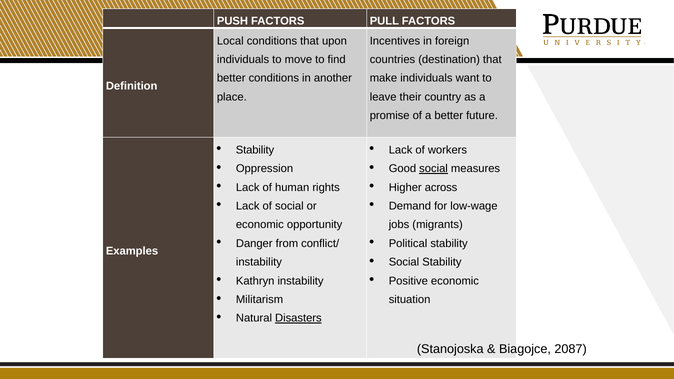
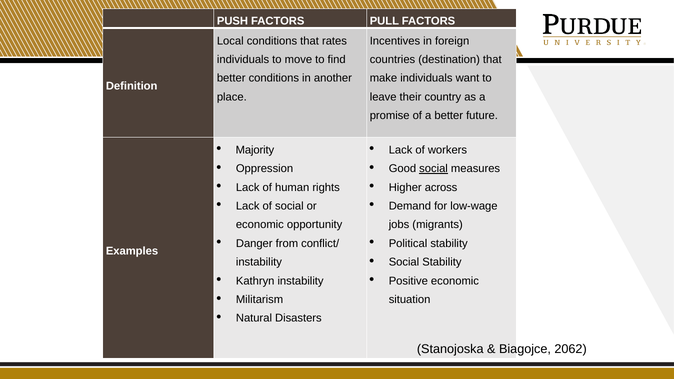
upon: upon -> rates
Stability at (255, 150): Stability -> Majority
Disasters underline: present -> none
2087: 2087 -> 2062
